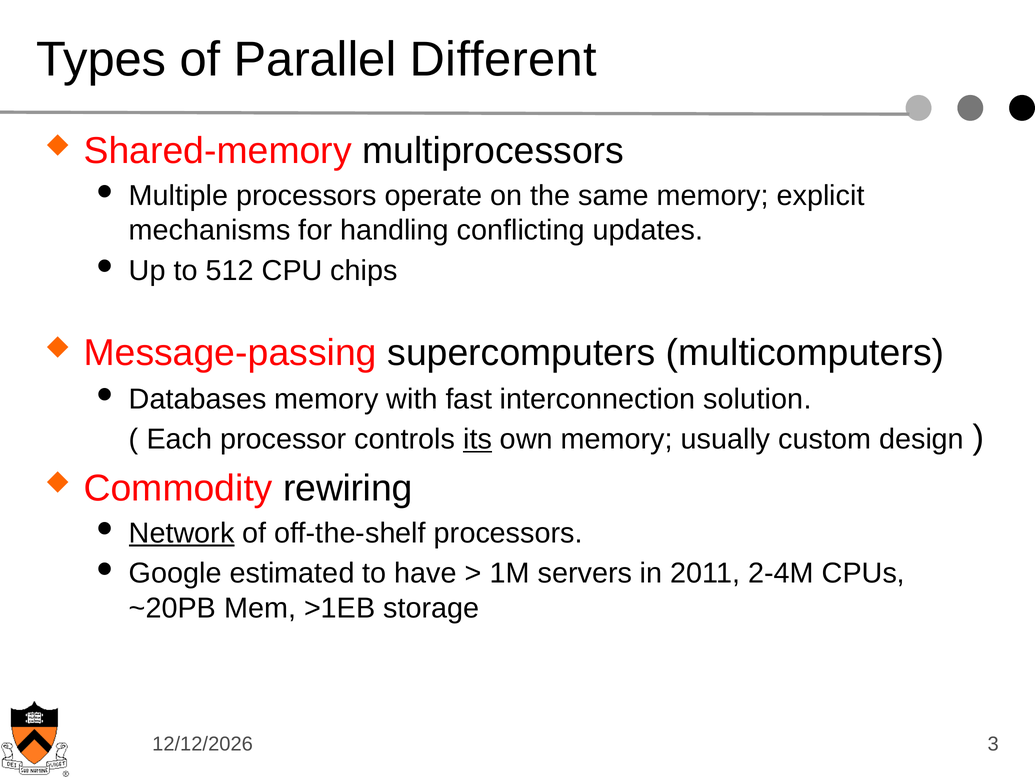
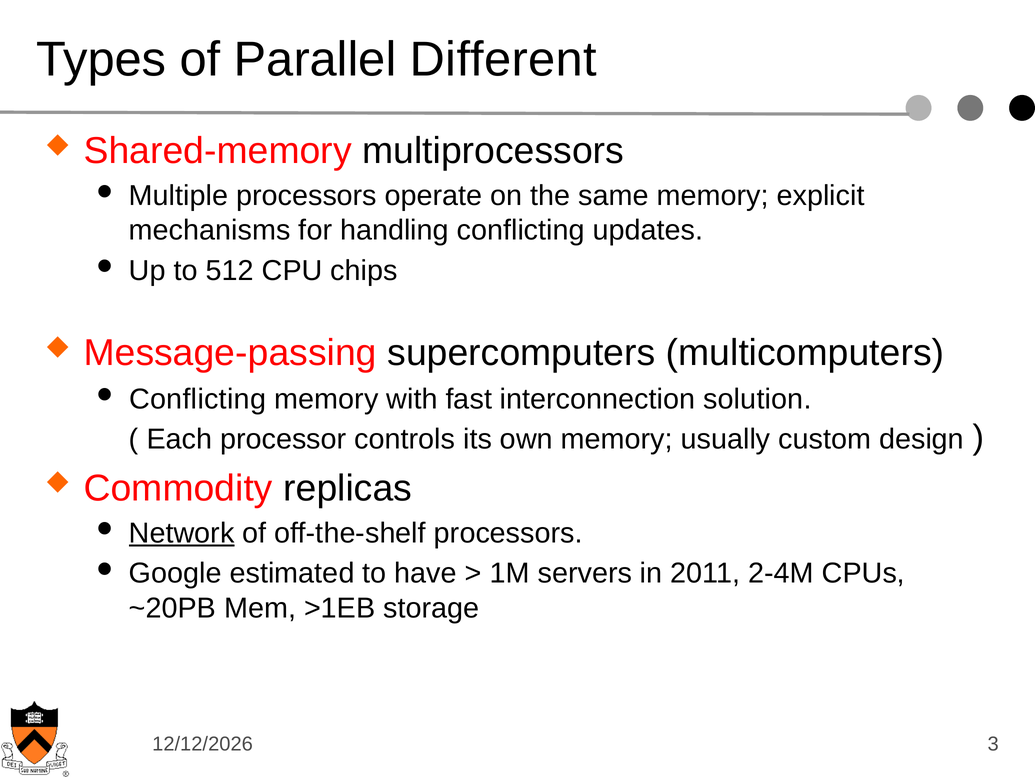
Databases at (198, 399): Databases -> Conflicting
its underline: present -> none
rewiring: rewiring -> replicas
